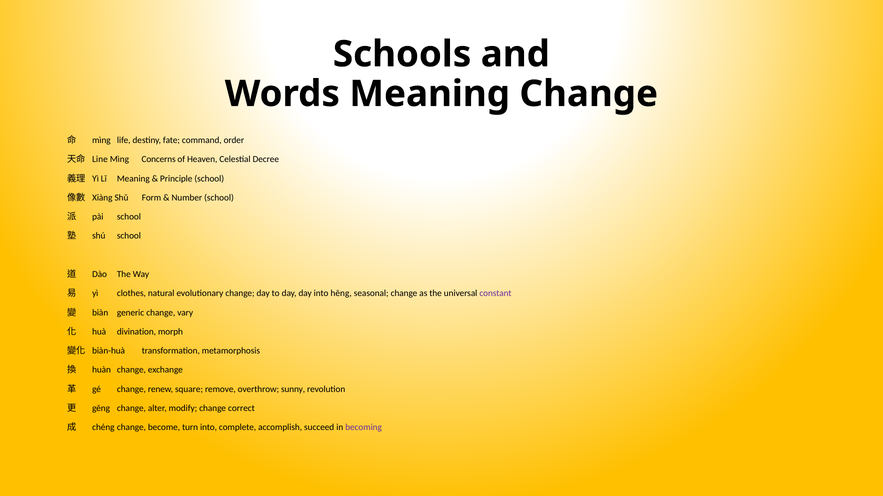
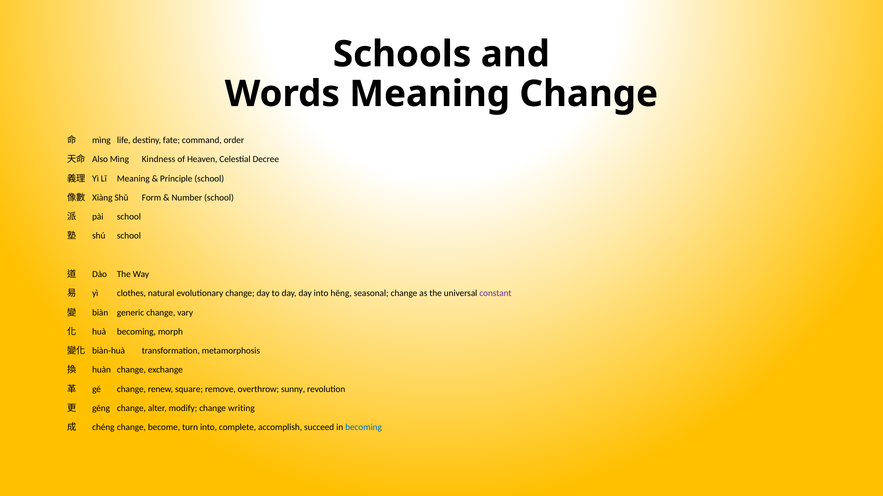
Line: Line -> Also
Concerns: Concerns -> Kindness
huà divination: divination -> becoming
correct: correct -> writing
becoming at (364, 428) colour: purple -> blue
